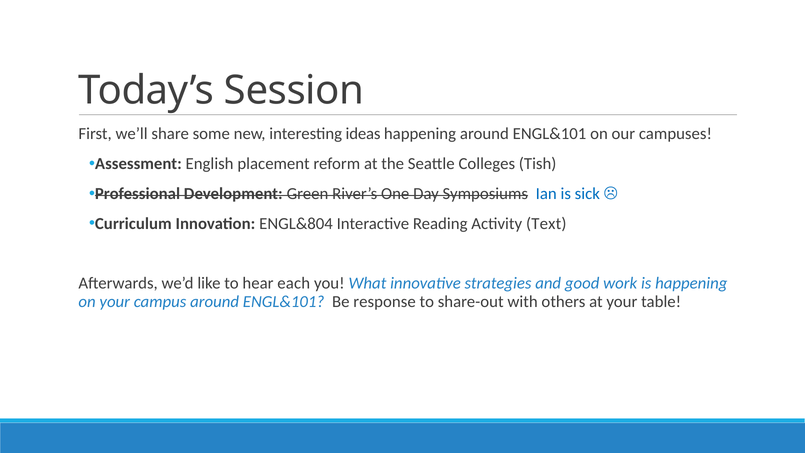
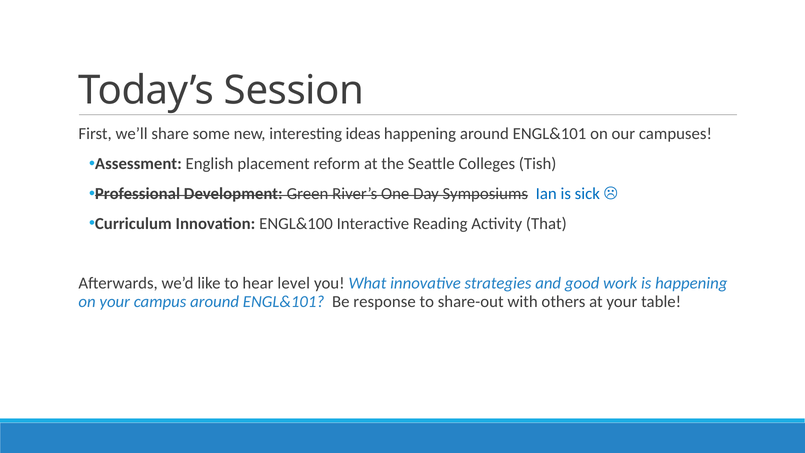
ENGL&804: ENGL&804 -> ENGL&100
Text: Text -> That
each: each -> level
